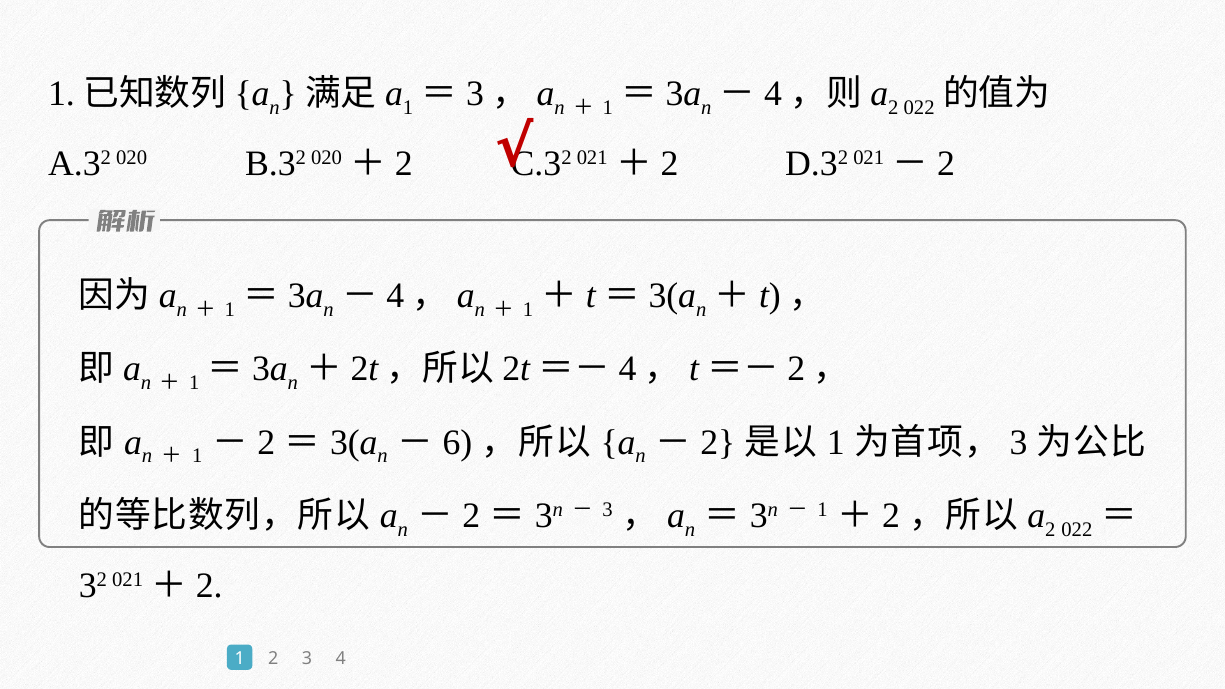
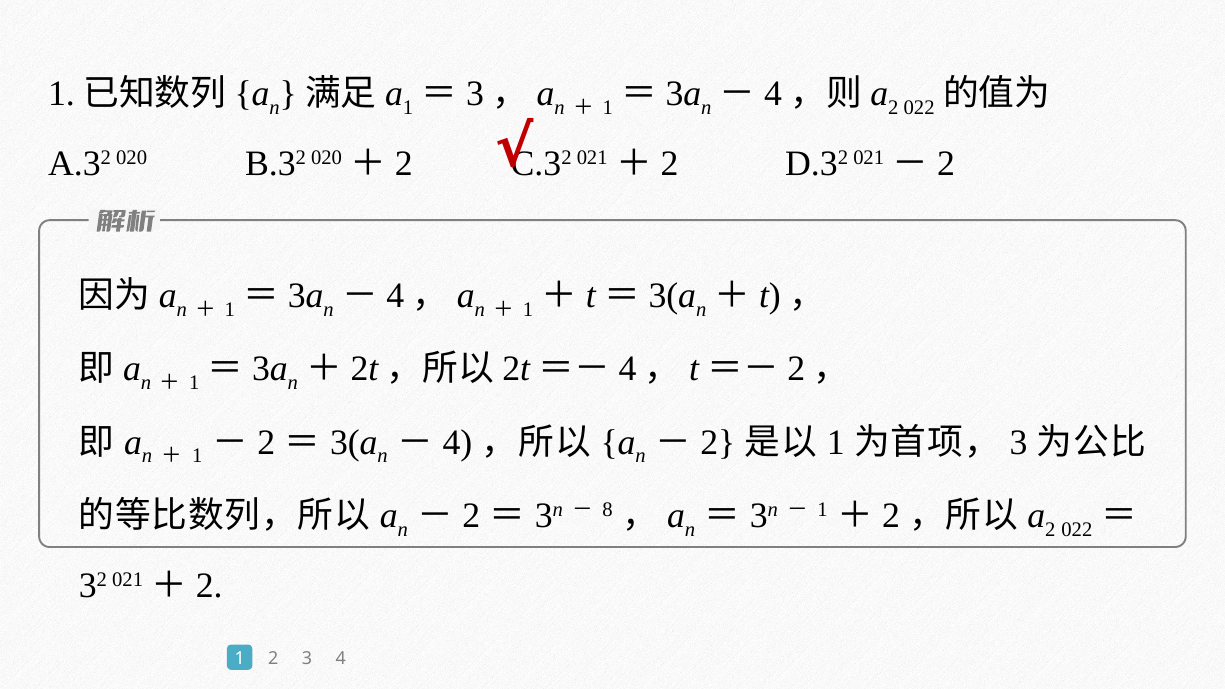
6 at (458, 442): 6 -> 4
3 at (608, 510): 3 -> 8
